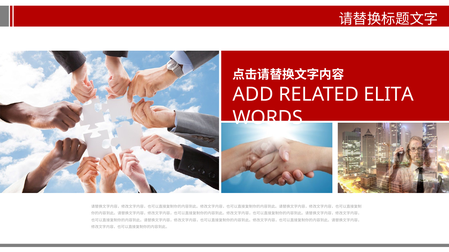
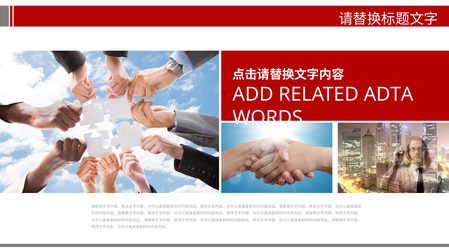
ELITA: ELITA -> ADTA
